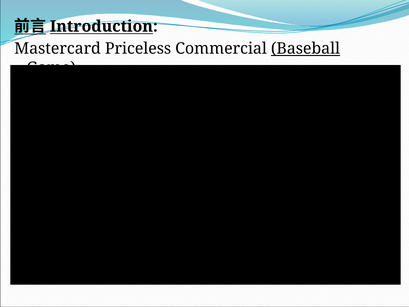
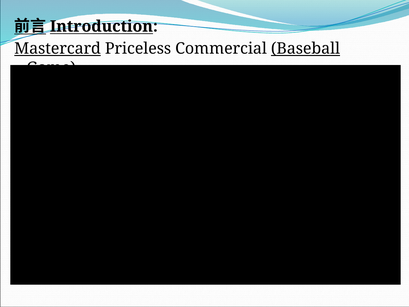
Mastercard underline: none -> present
